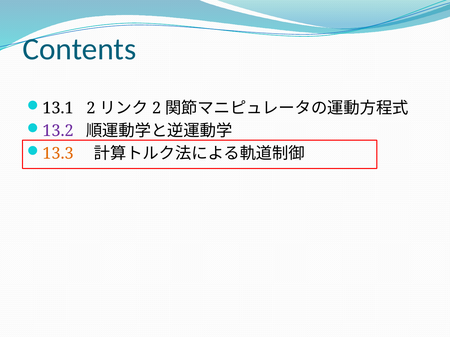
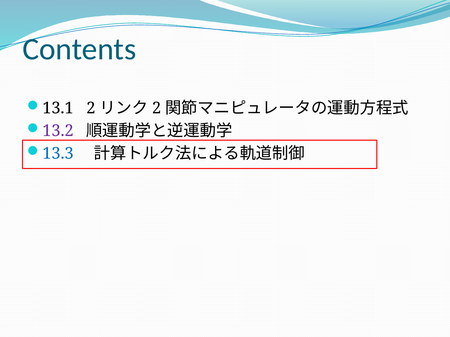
13.3 colour: orange -> blue
